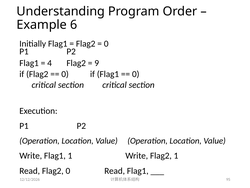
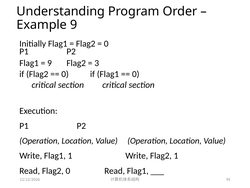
Example 6: 6 -> 9
4 at (50, 63): 4 -> 9
9: 9 -> 3
